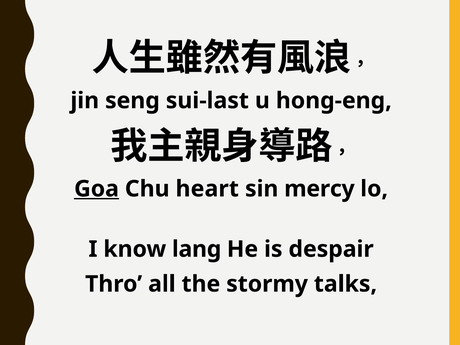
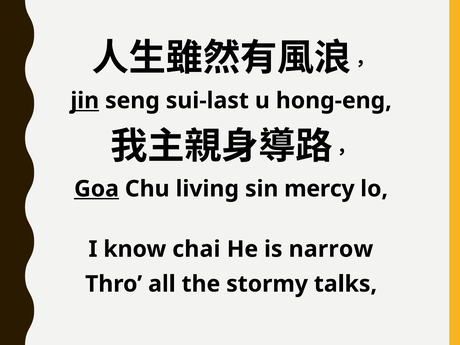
jin underline: none -> present
heart: heart -> living
lang: lang -> chai
despair: despair -> narrow
